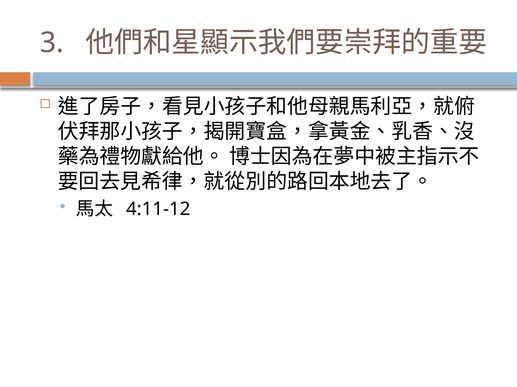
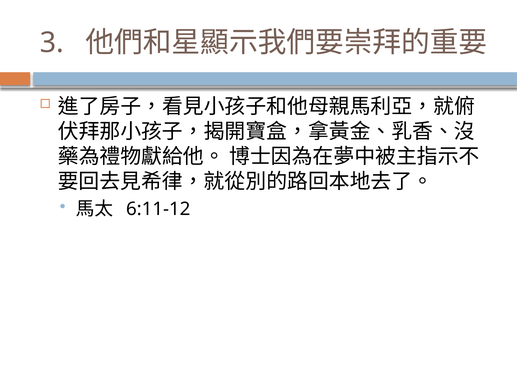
4:11-12: 4:11-12 -> 6:11-12
